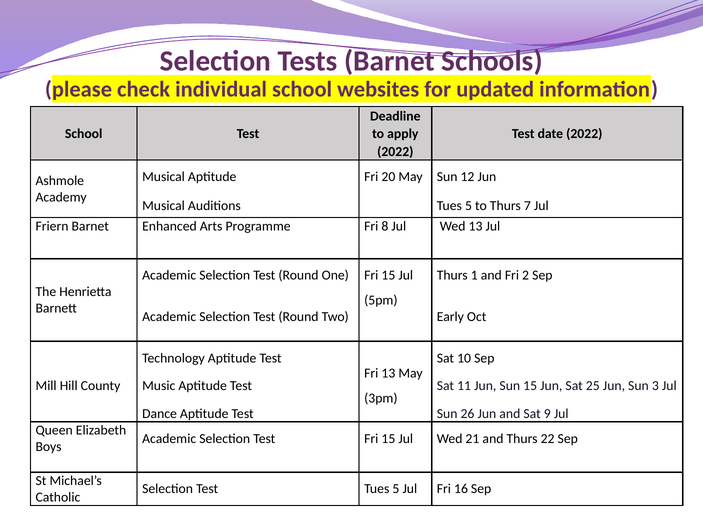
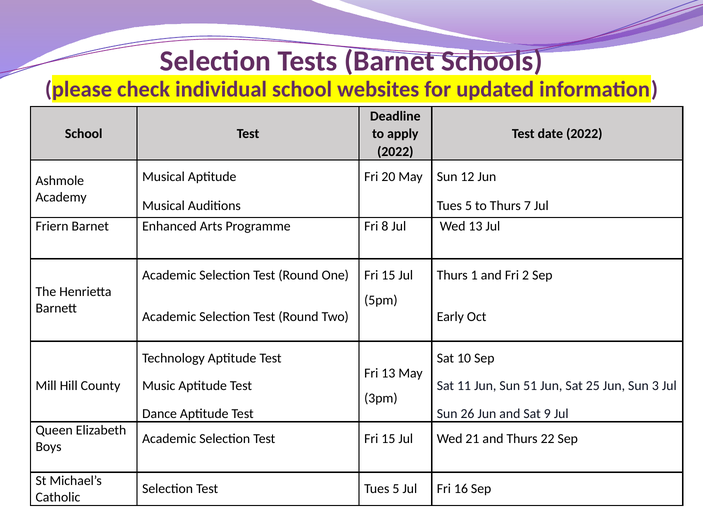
Sun 15: 15 -> 51
